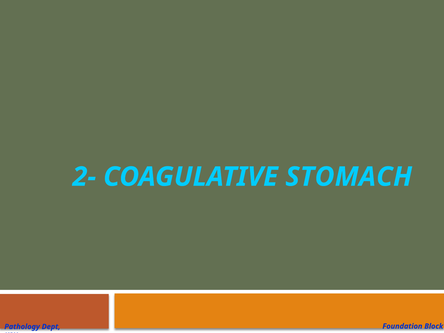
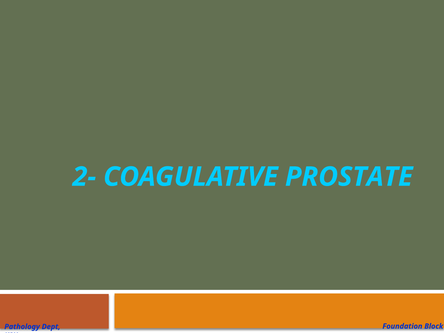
STOMACH: STOMACH -> PROSTATE
